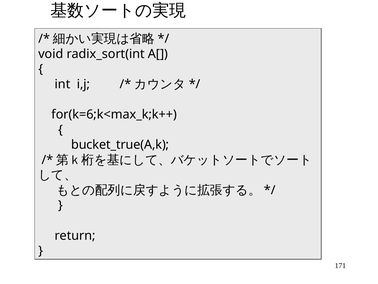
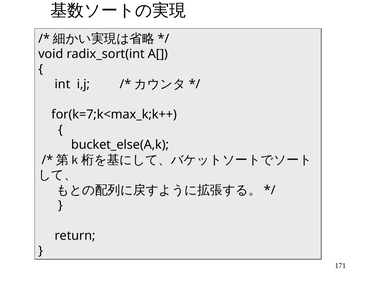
for(k=6;k<max_k;k++: for(k=6;k<max_k;k++ -> for(k=7;k<max_k;k++
bucket_true(A,k: bucket_true(A,k -> bucket_else(A,k
